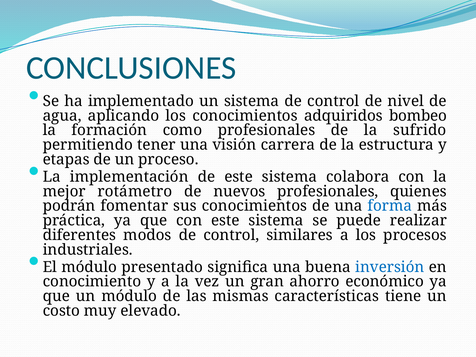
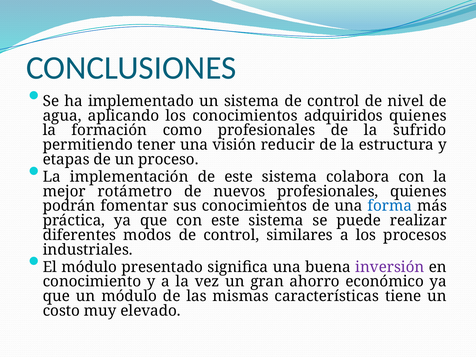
adquiridos bombeo: bombeo -> quienes
carrera: carrera -> reducir
inversión colour: blue -> purple
